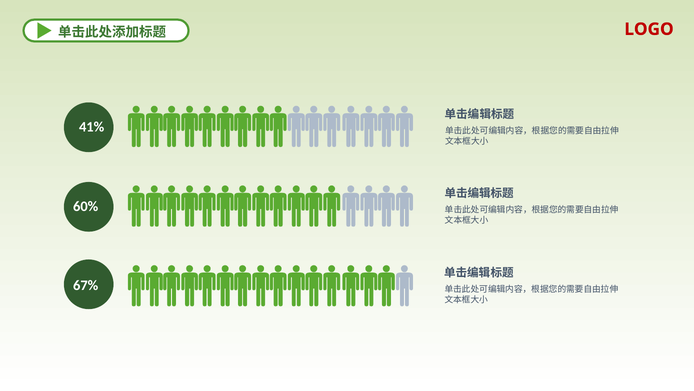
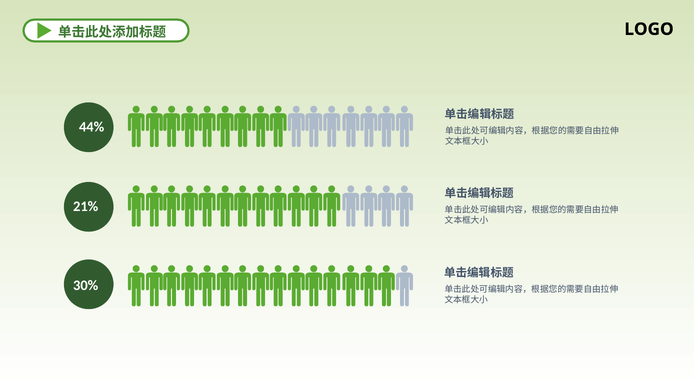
LOGO colour: red -> black
41%: 41% -> 44%
60%: 60% -> 21%
67%: 67% -> 30%
